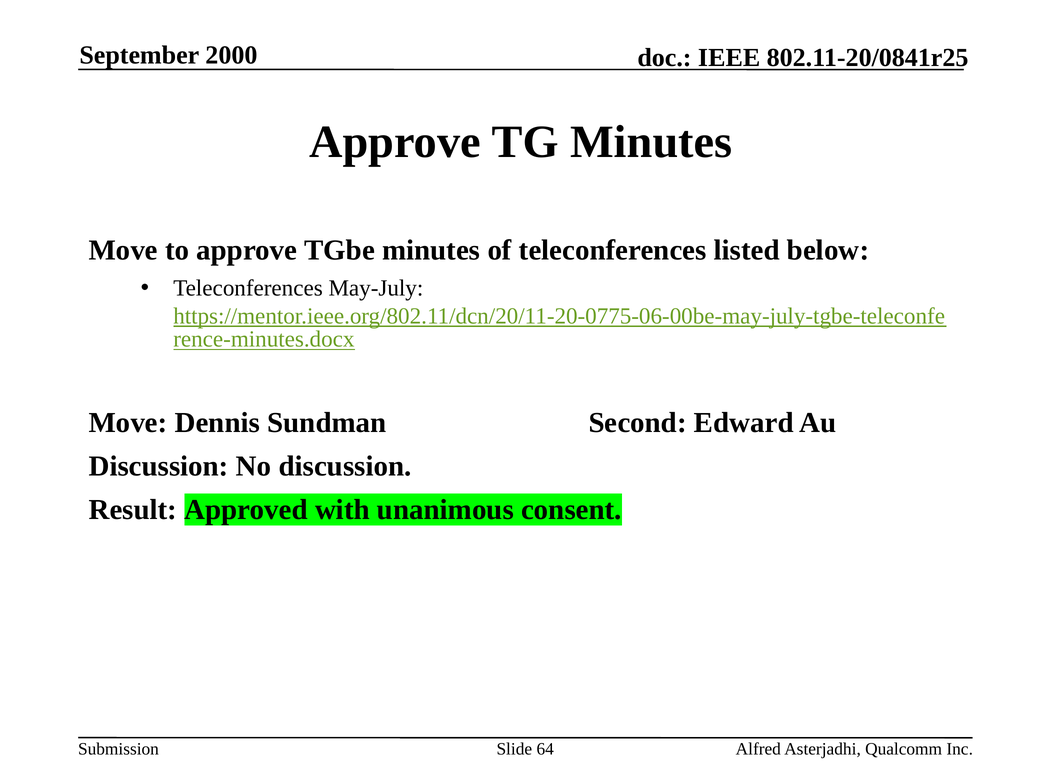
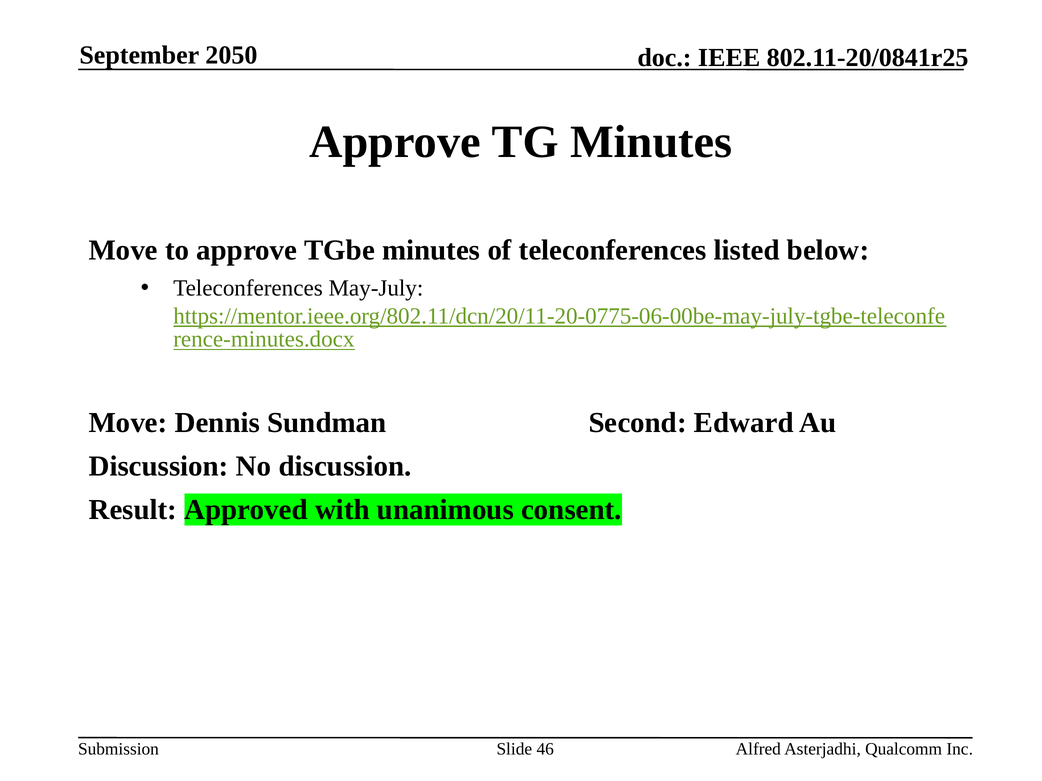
2000: 2000 -> 2050
64: 64 -> 46
